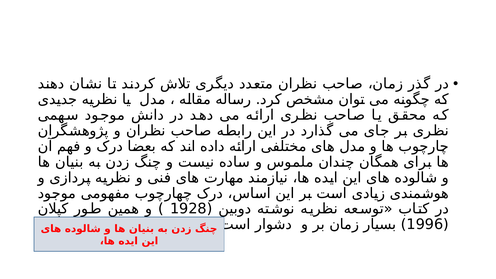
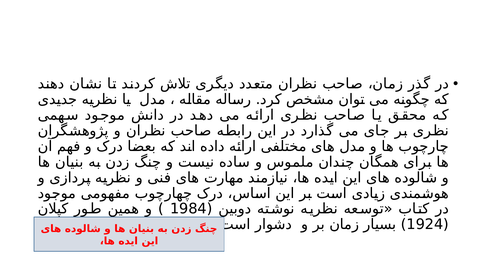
1928: 1928 -> 1984
1996: 1996 -> 1924
